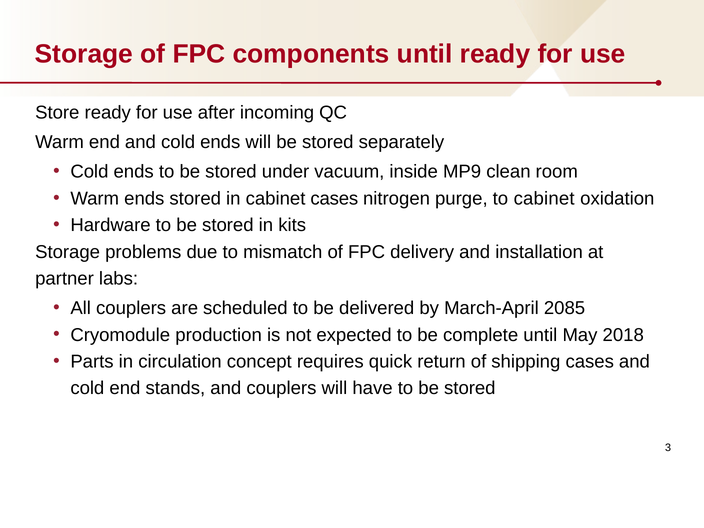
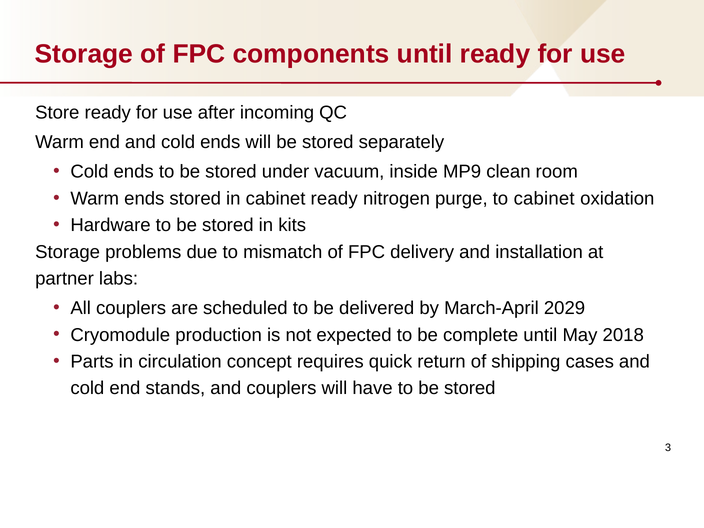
cabinet cases: cases -> ready
2085: 2085 -> 2029
